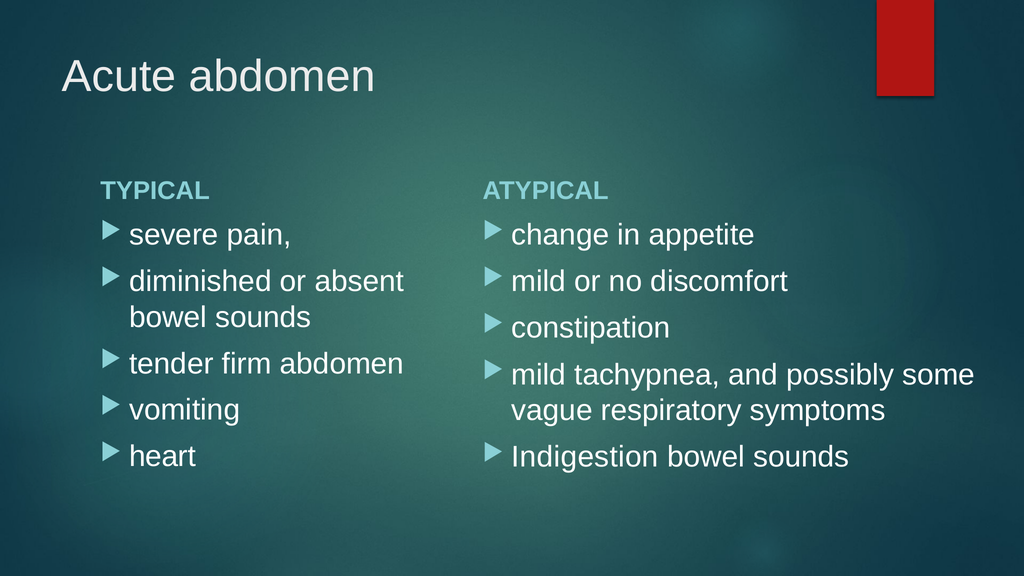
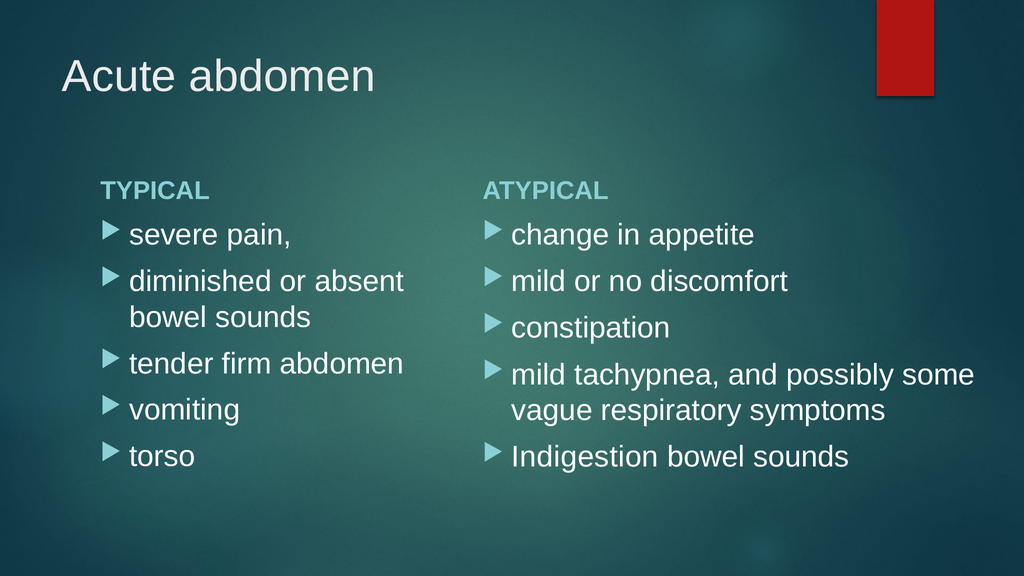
heart: heart -> torso
